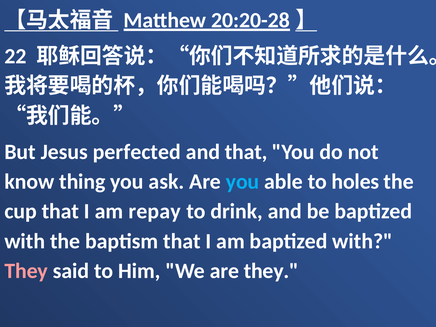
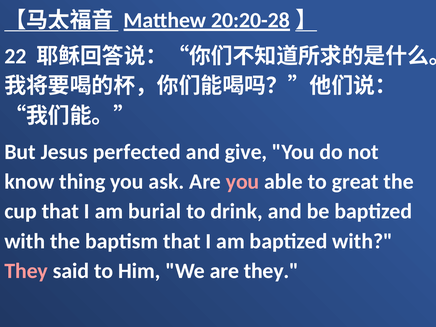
and that: that -> give
you at (243, 182) colour: light blue -> pink
holes: holes -> great
repay: repay -> burial
